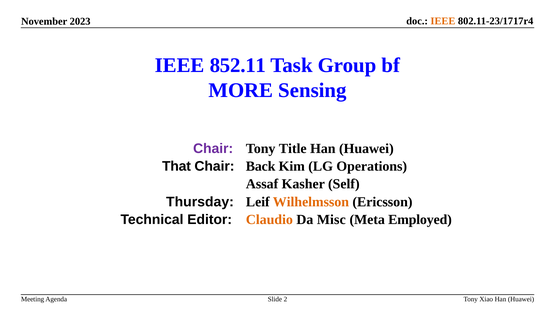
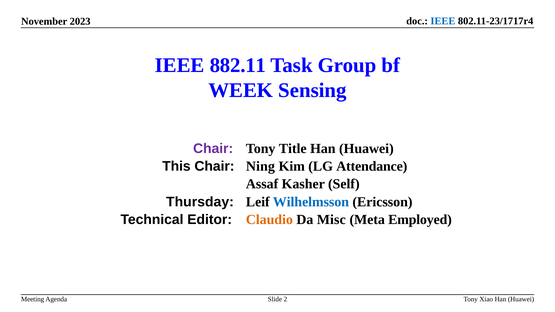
IEEE at (443, 21) colour: orange -> blue
852.11: 852.11 -> 882.11
MORE: MORE -> WEEK
That: That -> This
Back: Back -> Ning
Operations: Operations -> Attendance
Wilhelmsson colour: orange -> blue
